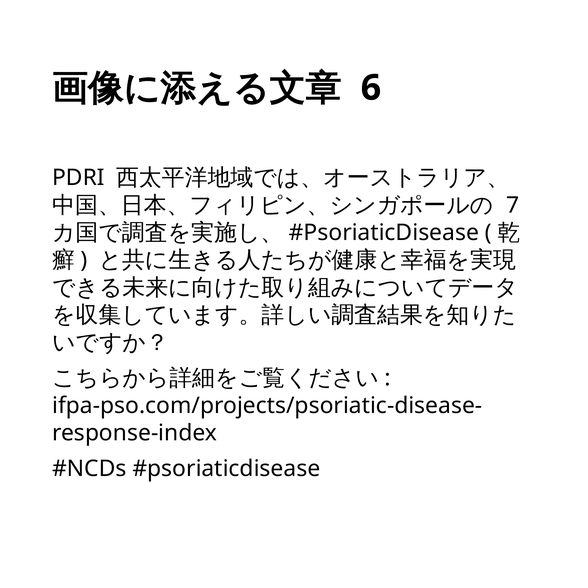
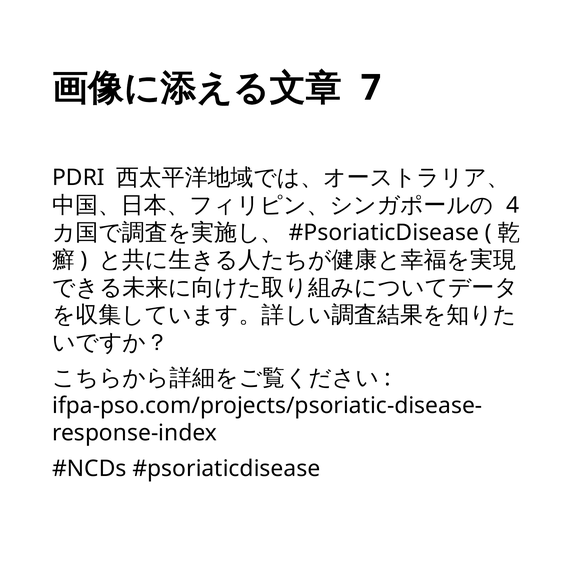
6: 6 -> 7
7: 7 -> 4
